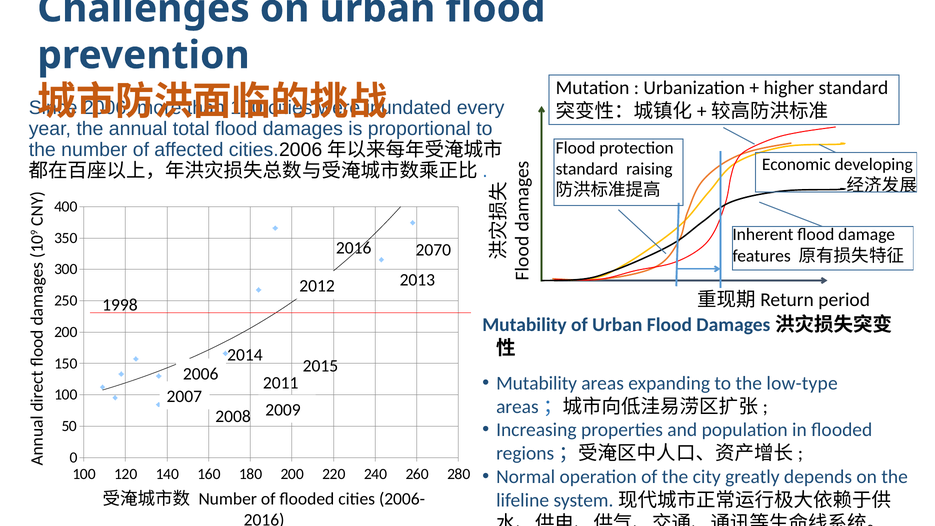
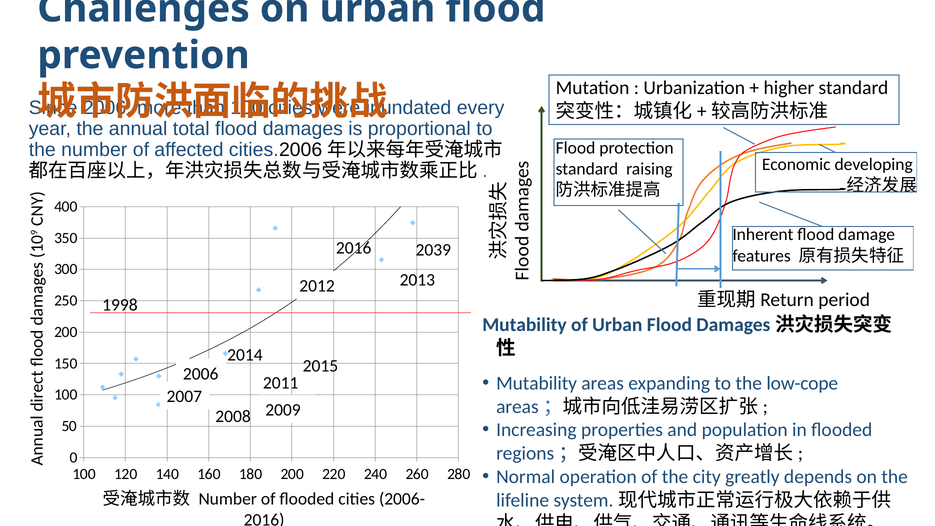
2070: 2070 -> 2039
low-type: low-type -> low-cope
